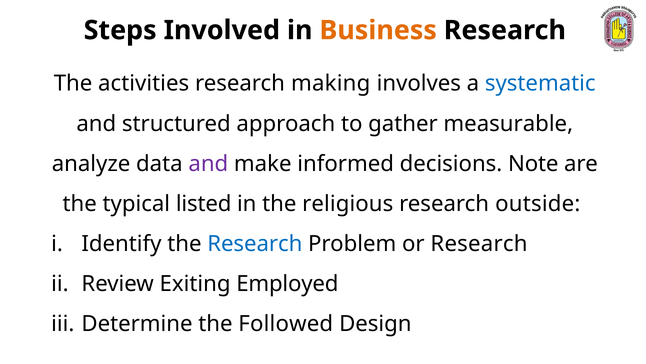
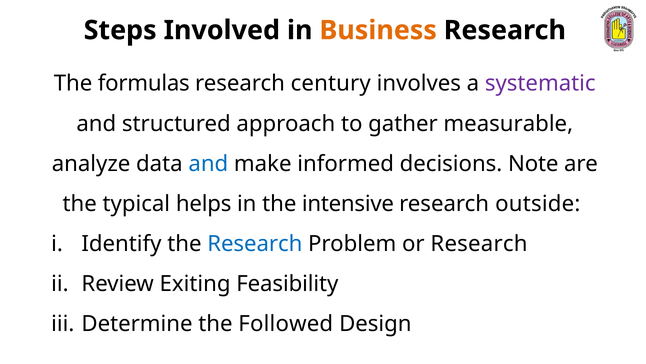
activities: activities -> formulas
making: making -> century
systematic colour: blue -> purple
and at (208, 163) colour: purple -> blue
listed: listed -> helps
religious: religious -> intensive
Employed: Employed -> Feasibility
